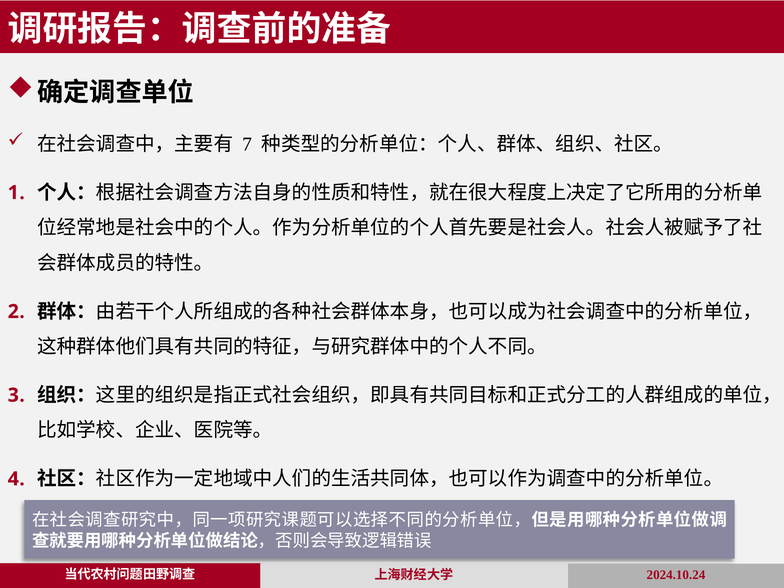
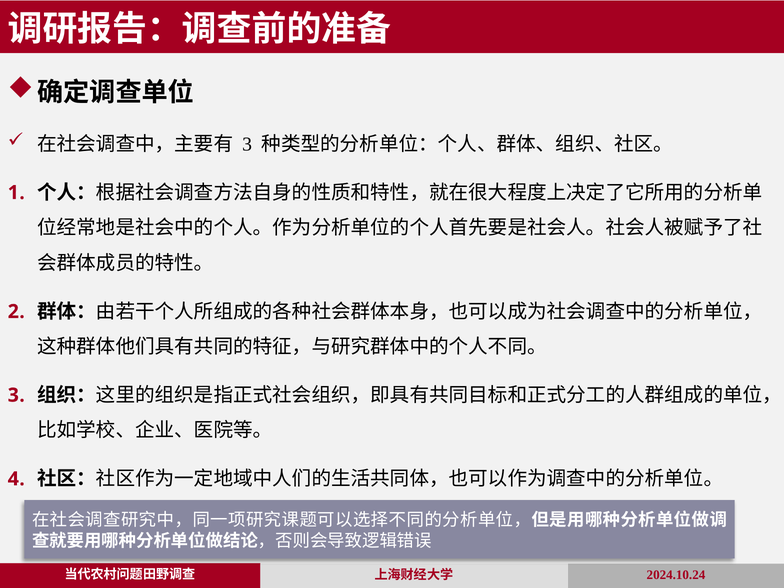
7 at (247, 144): 7 -> 3
